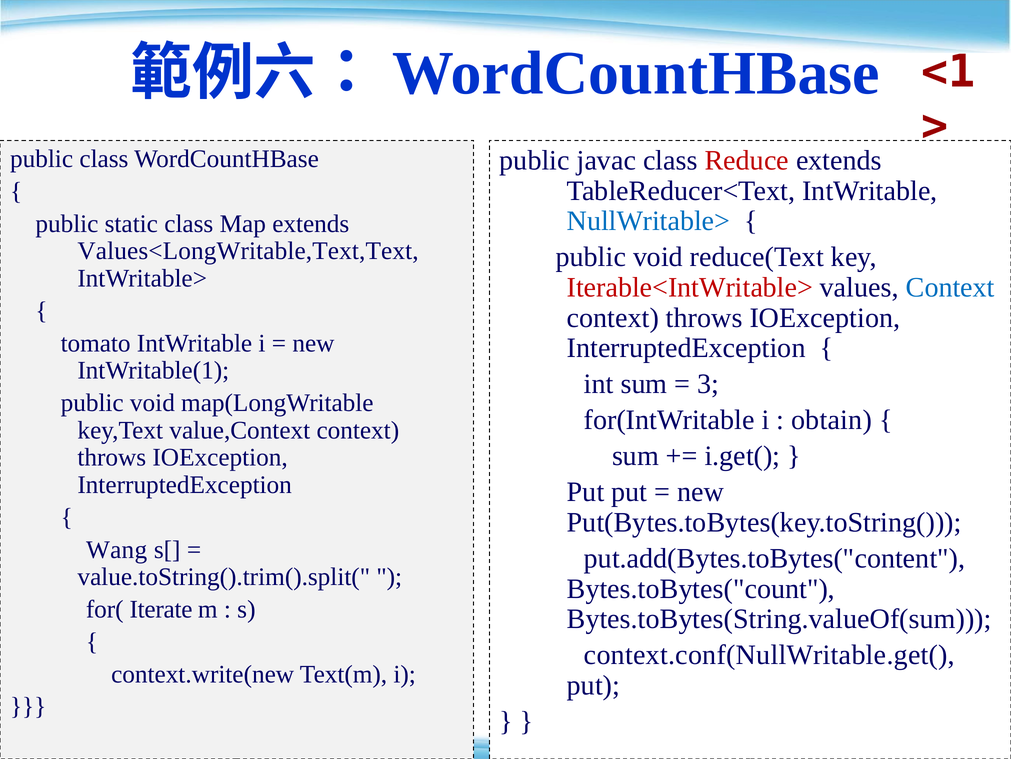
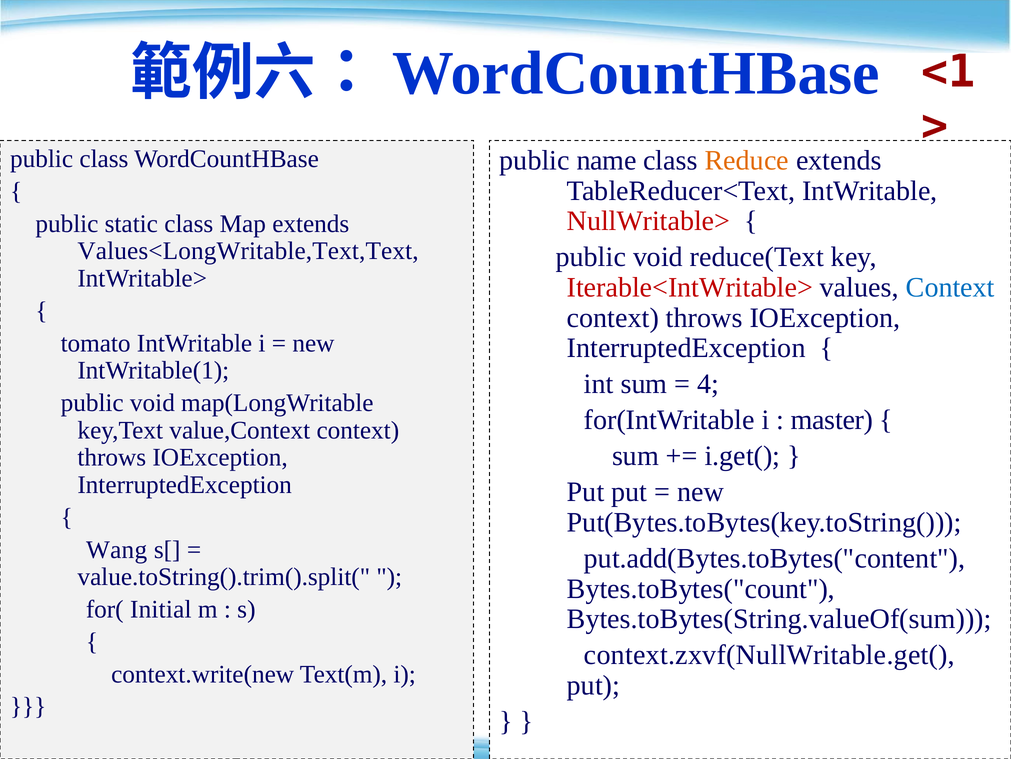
javac: javac -> name
Reduce colour: red -> orange
NullWritable> colour: blue -> red
3: 3 -> 4
obtain: obtain -> master
Iterate: Iterate -> Initial
context.conf(NullWritable.get(: context.conf(NullWritable.get( -> context.zxvf(NullWritable.get(
